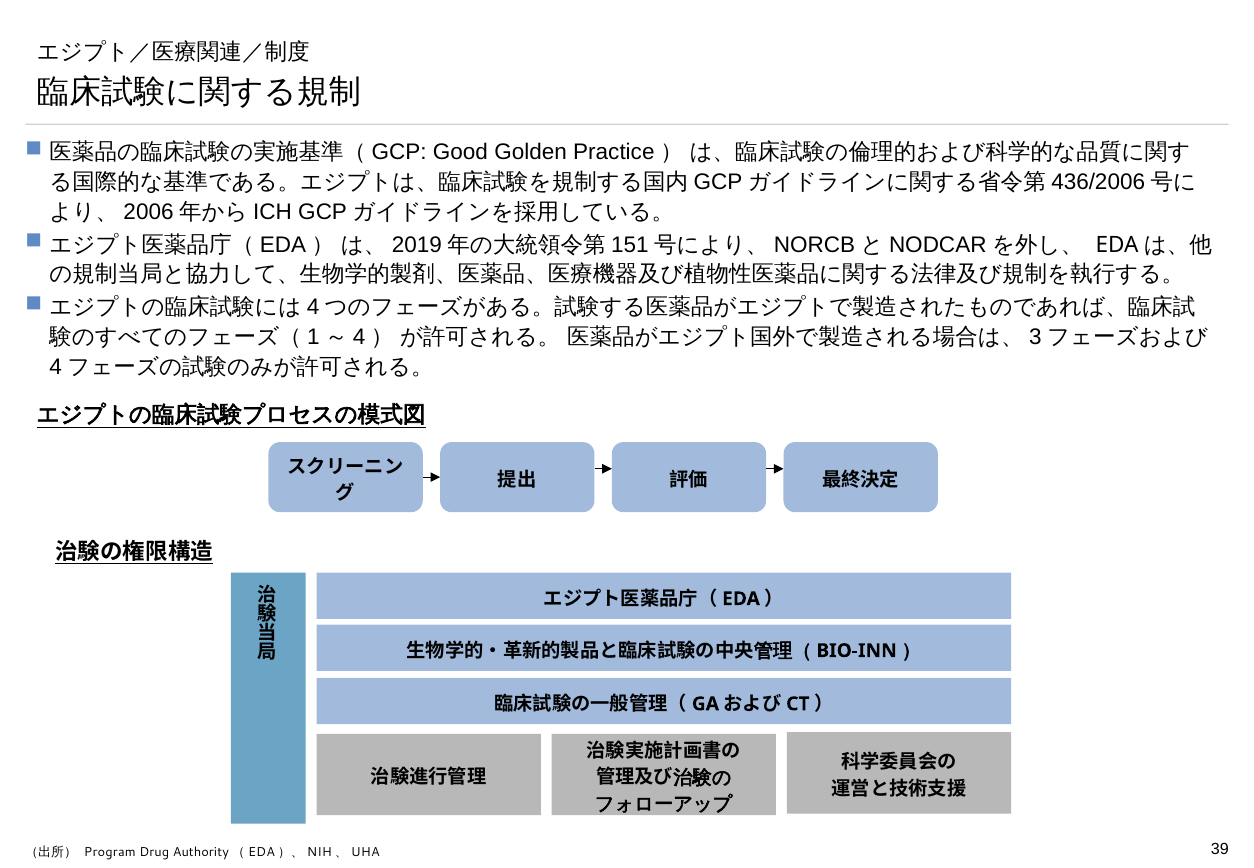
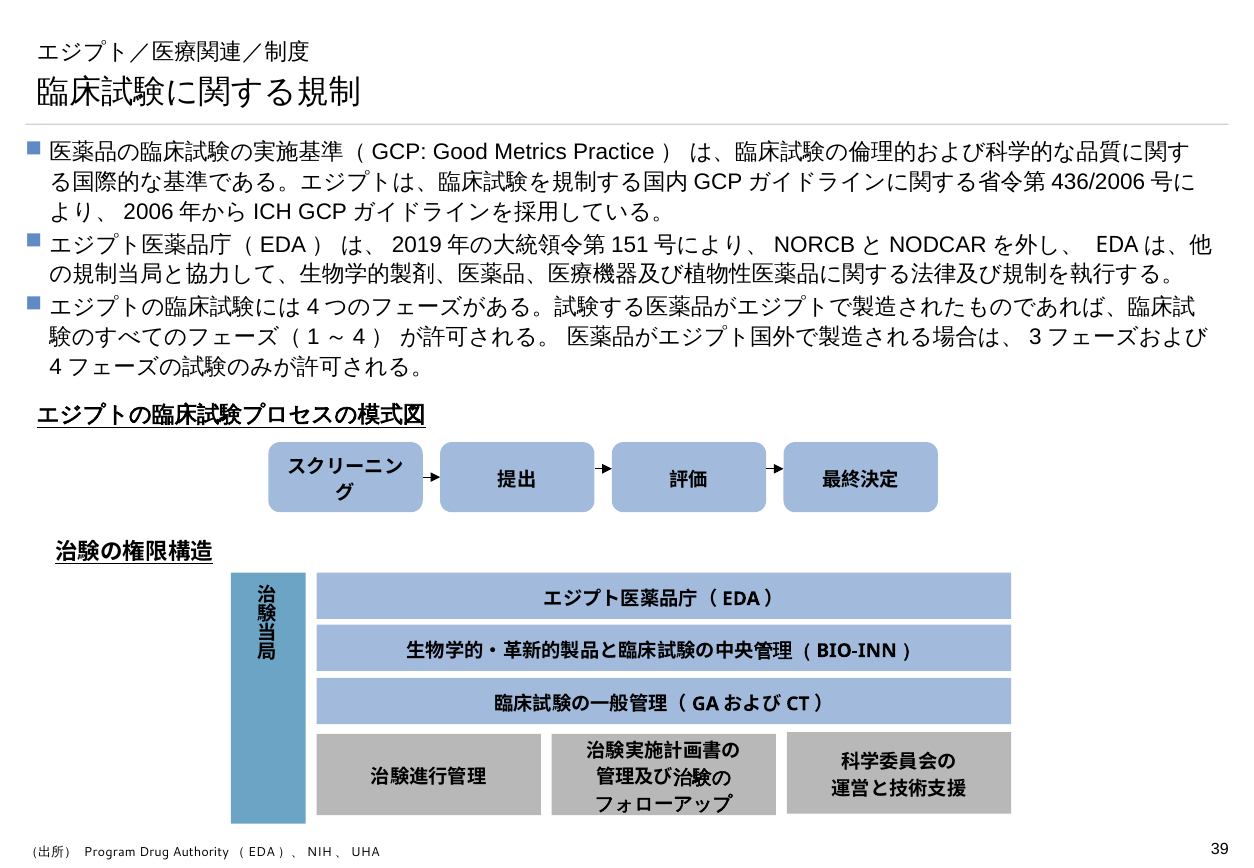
Golden: Golden -> Metrics
